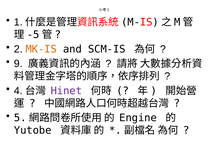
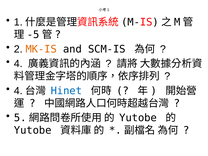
9 at (18, 64): 9 -> 4
Hinet colour: purple -> blue
Engine at (138, 118): Engine -> Yutobe
